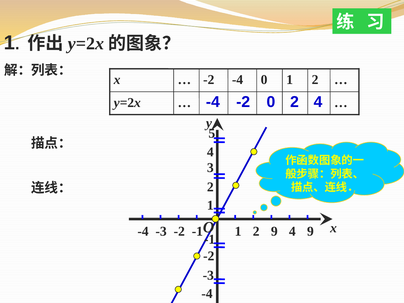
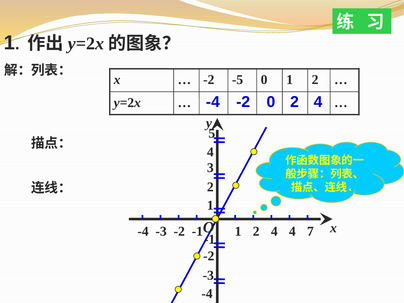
-4 at (238, 80): -4 -> -5
2 9: 9 -> 4
4 9: 9 -> 7
